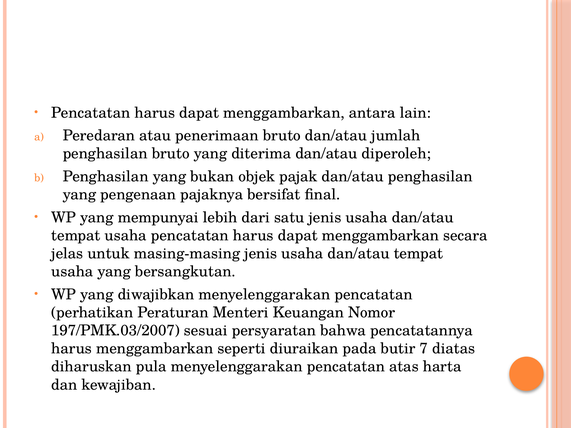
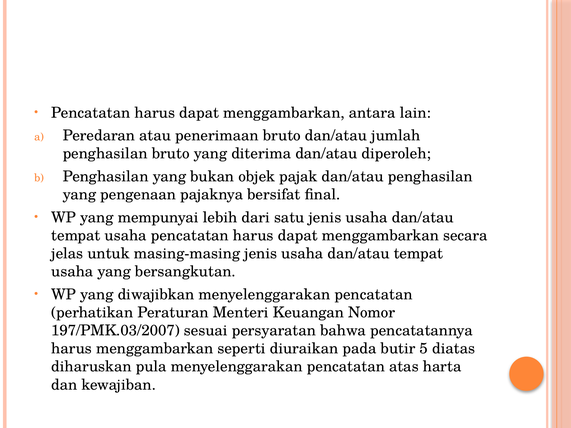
7: 7 -> 5
